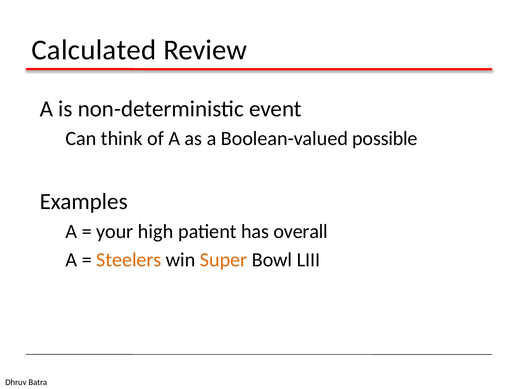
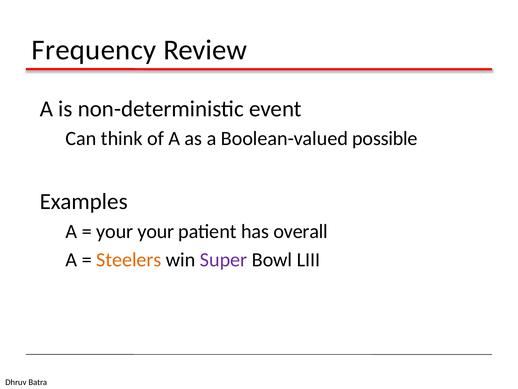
Calculated: Calculated -> Frequency
your high: high -> your
Super colour: orange -> purple
